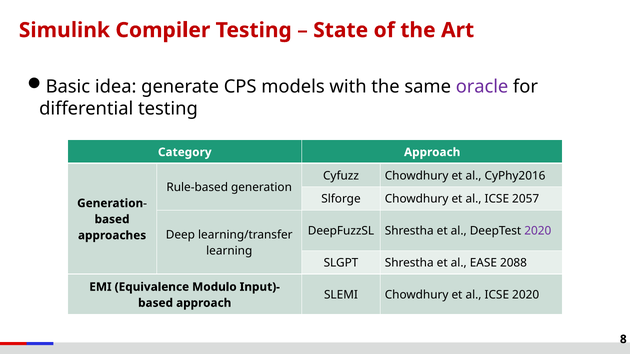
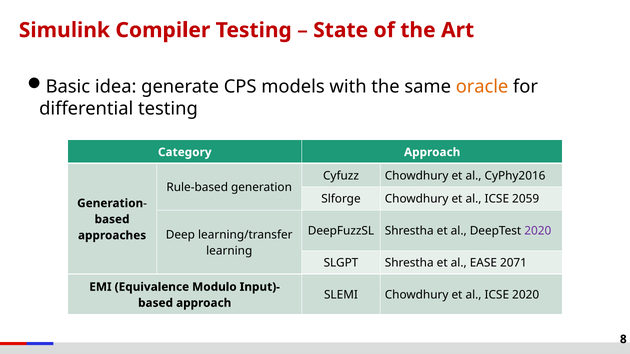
oracle colour: purple -> orange
2057: 2057 -> 2059
2088: 2088 -> 2071
